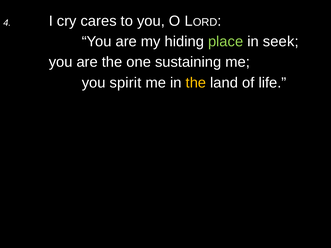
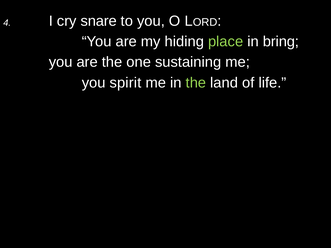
cares: cares -> snare
seek: seek -> bring
the at (196, 83) colour: yellow -> light green
